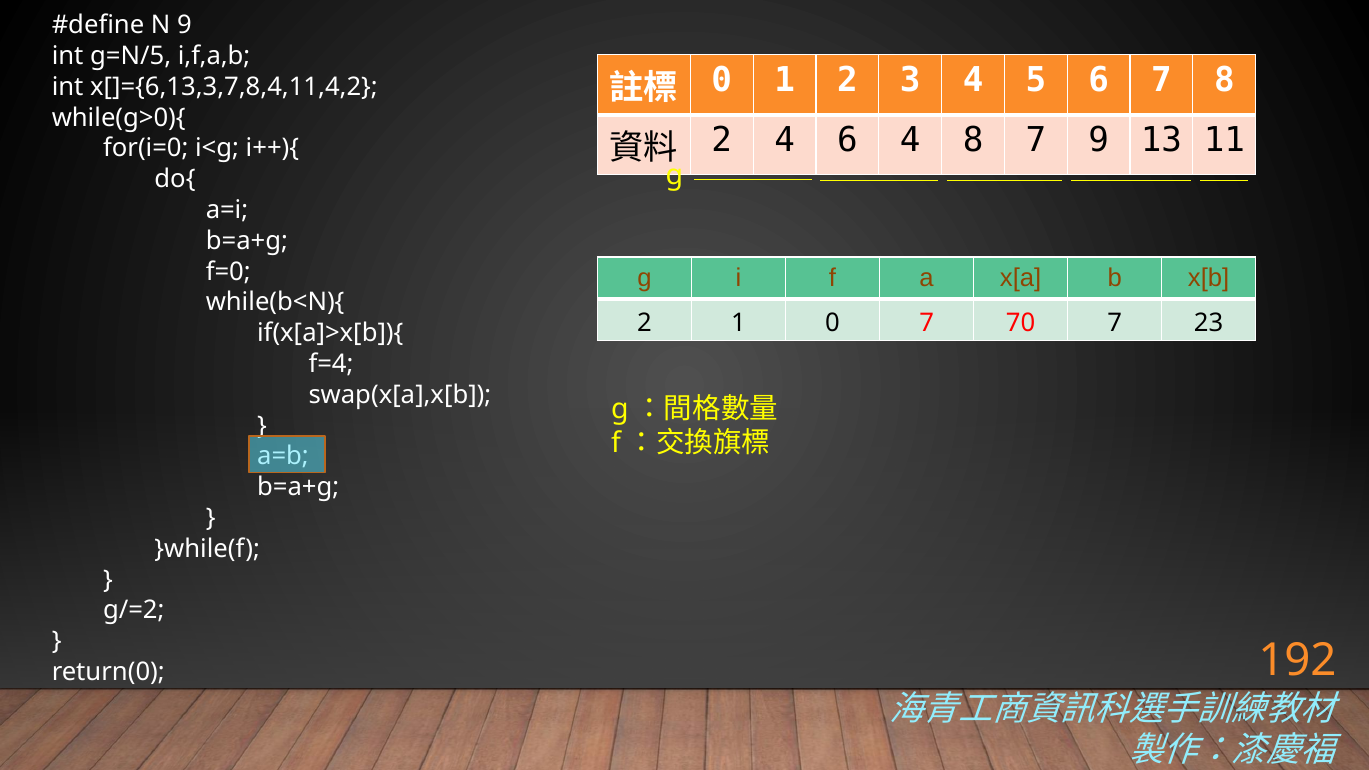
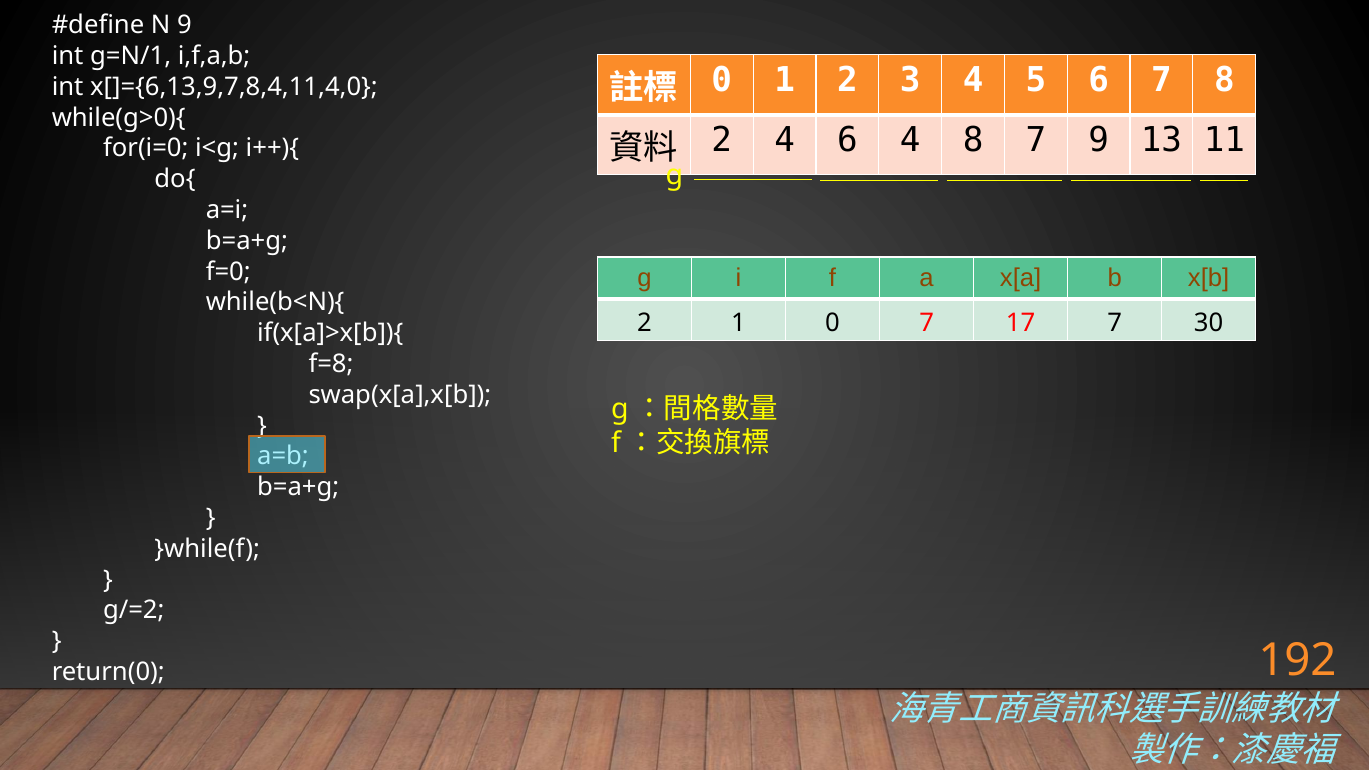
g=N/5: g=N/5 -> g=N/1
x[]={6,13,3,7,8,4,11,4,2: x[]={6,13,3,7,8,4,11,4,2 -> x[]={6,13,9,7,8,4,11,4,0
70: 70 -> 17
23: 23 -> 30
f=4: f=4 -> f=8
